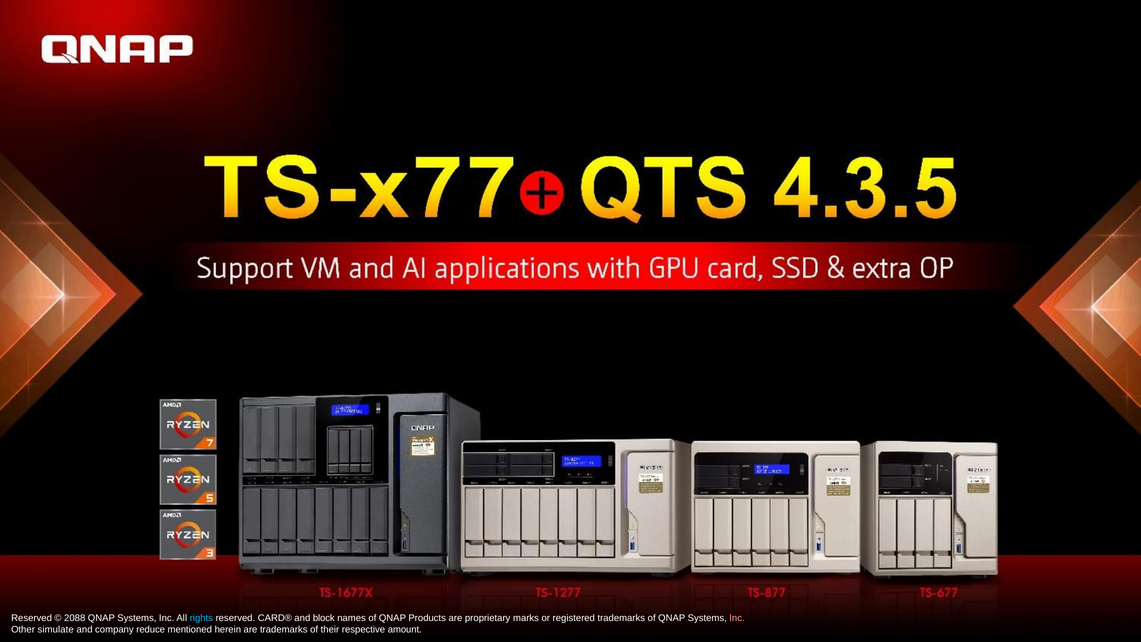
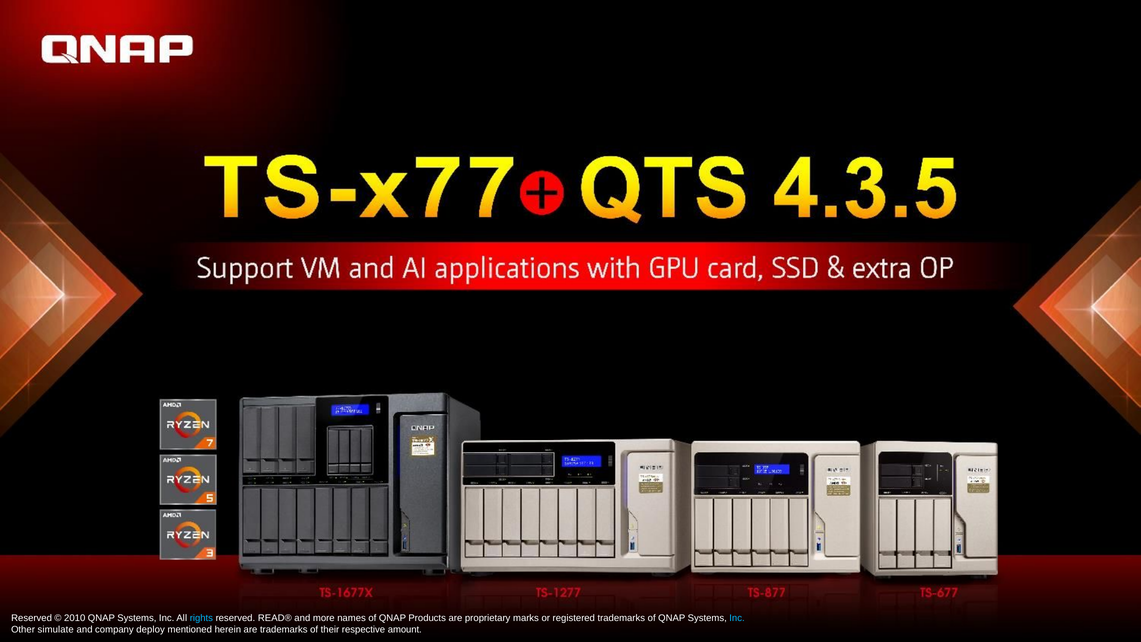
2088: 2088 -> 2010
CARD®: CARD® -> READ®
block: block -> more
Inc at (737, 618) colour: pink -> light blue
reduce: reduce -> deploy
